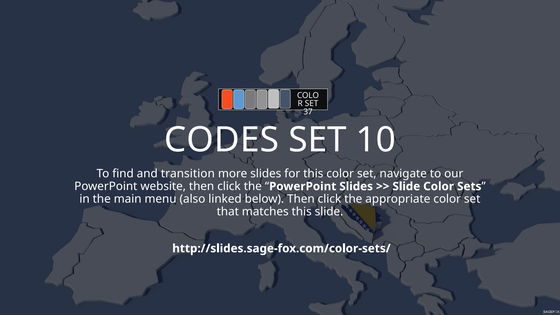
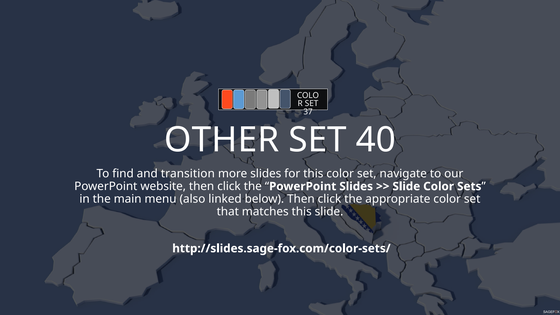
CODES: CODES -> OTHER
10: 10 -> 40
